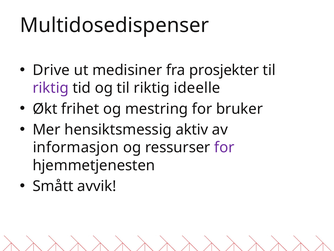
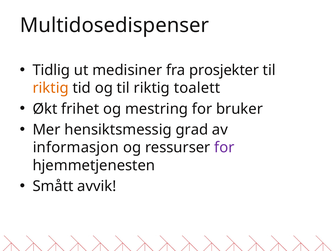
Drive: Drive -> Tidlig
riktig at (51, 88) colour: purple -> orange
ideelle: ideelle -> toalett
aktiv: aktiv -> grad
